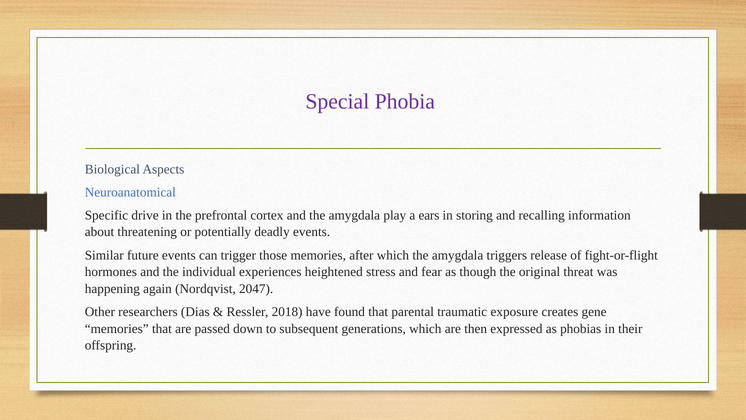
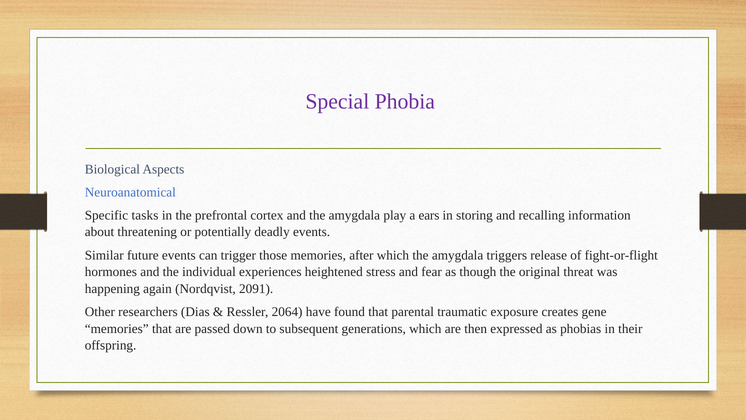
drive: drive -> tasks
2047: 2047 -> 2091
2018: 2018 -> 2064
